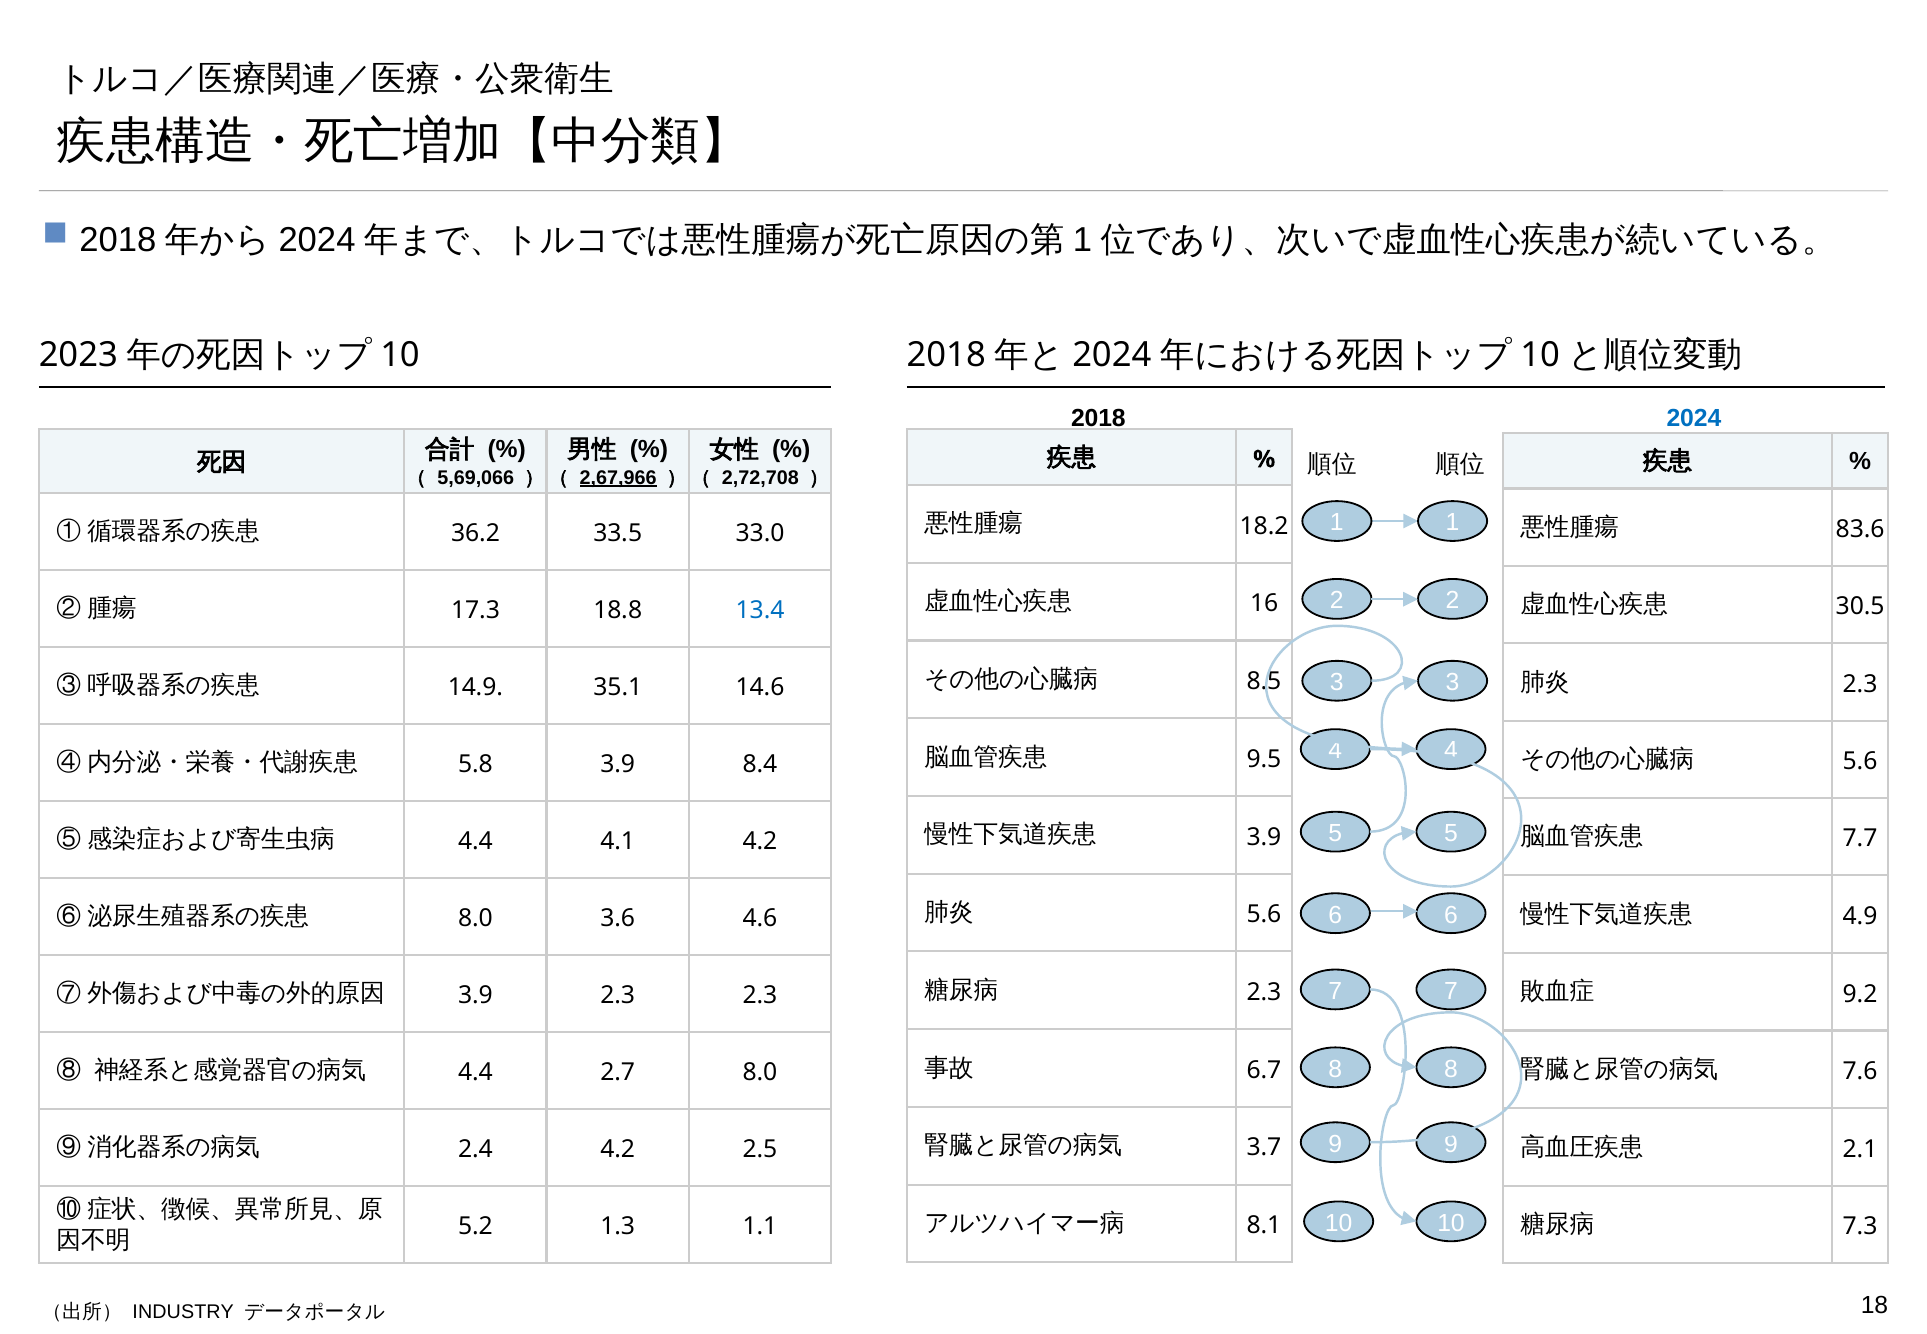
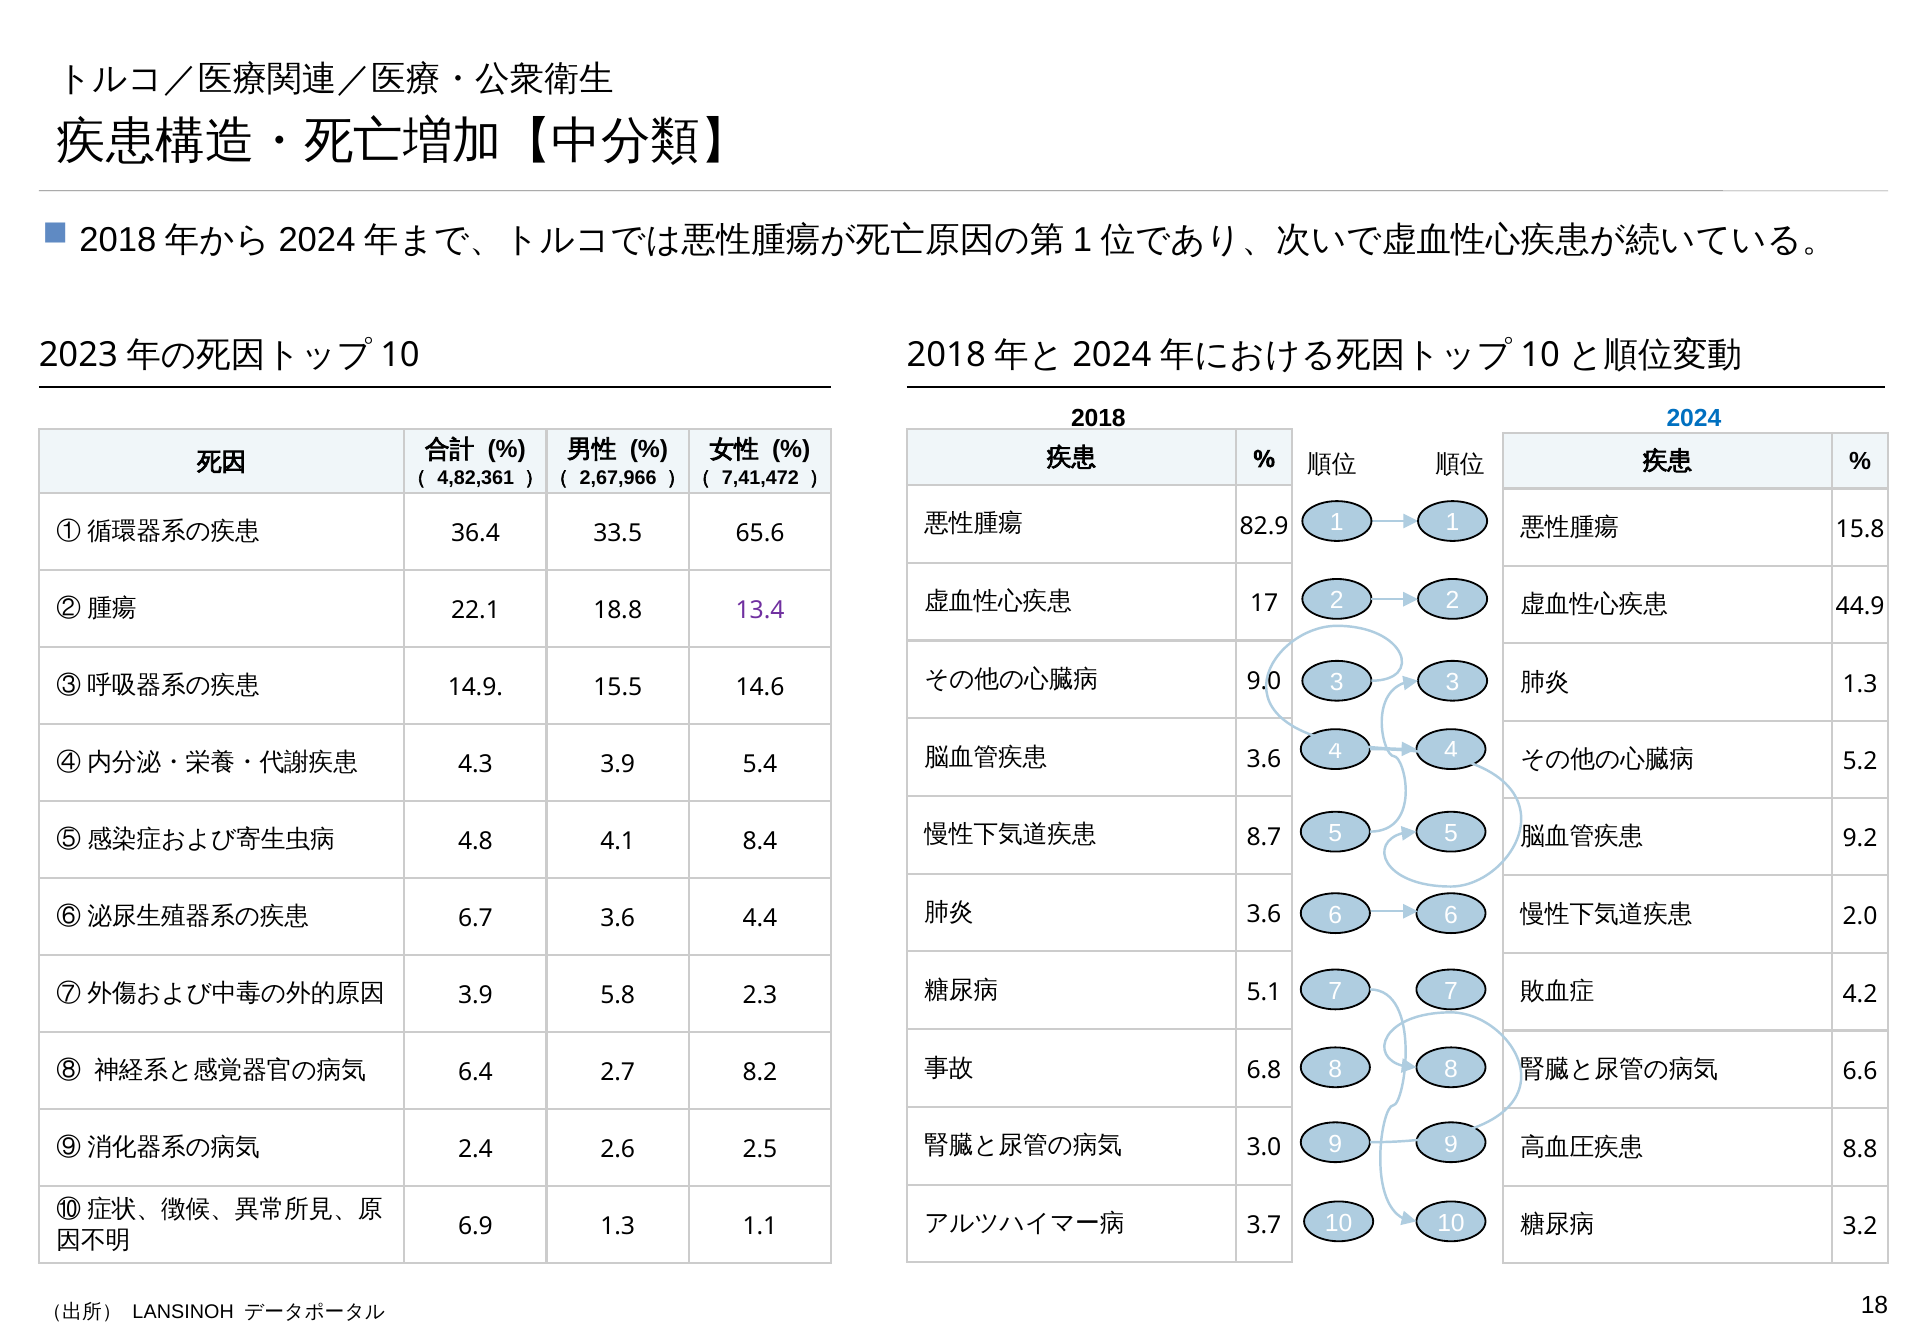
5,69,066: 5,69,066 -> 4,82,361
2,67,966 underline: present -> none
2,72,708: 2,72,708 -> 7,41,472
18.2: 18.2 -> 82.9
83.6: 83.6 -> 15.8
36.2: 36.2 -> 36.4
33.0: 33.0 -> 65.6
16: 16 -> 17
30.5: 30.5 -> 44.9
17.3: 17.3 -> 22.1
13.4 colour: blue -> purple
8.5: 8.5 -> 9.0
2.3 at (1860, 684): 2.3 -> 1.3
35.1: 35.1 -> 15.5
9.5 at (1264, 759): 9.5 -> 3.6
5.6 at (1860, 761): 5.6 -> 5.2
5.8: 5.8 -> 4.3
8.4: 8.4 -> 5.4
3.9 at (1264, 837): 3.9 -> 8.7
7.7: 7.7 -> 9.2
4.4 at (475, 842): 4.4 -> 4.8
4.1 4.2: 4.2 -> 8.4
5.6 at (1264, 915): 5.6 -> 3.6
4.9: 4.9 -> 2.0
8.0 at (475, 919): 8.0 -> 6.7
4.6: 4.6 -> 4.4
2.3 at (1264, 992): 2.3 -> 5.1
9.2: 9.2 -> 4.2
3.9 2.3: 2.3 -> 5.8
6.7: 6.7 -> 6.8
7.6: 7.6 -> 6.6
4.4 at (475, 1073): 4.4 -> 6.4
2.7 8.0: 8.0 -> 8.2
3.7: 3.7 -> 3.0
2.1: 2.1 -> 8.8
2.4 4.2: 4.2 -> 2.6
8.1: 8.1 -> 3.7
7.3: 7.3 -> 3.2
5.2: 5.2 -> 6.9
INDUSTRY: INDUSTRY -> LANSINOH
